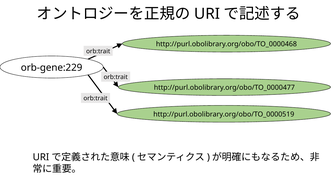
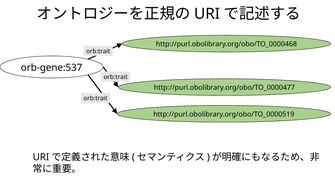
orb-gene:229: orb-gene:229 -> orb-gene:537
